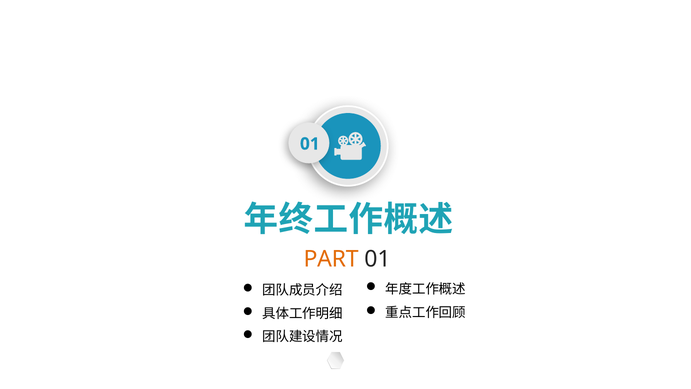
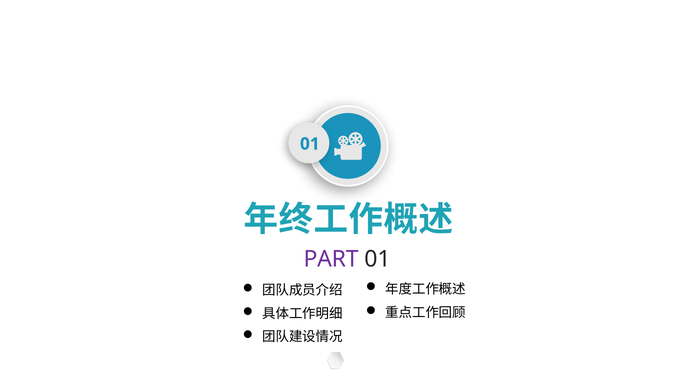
PART colour: orange -> purple
